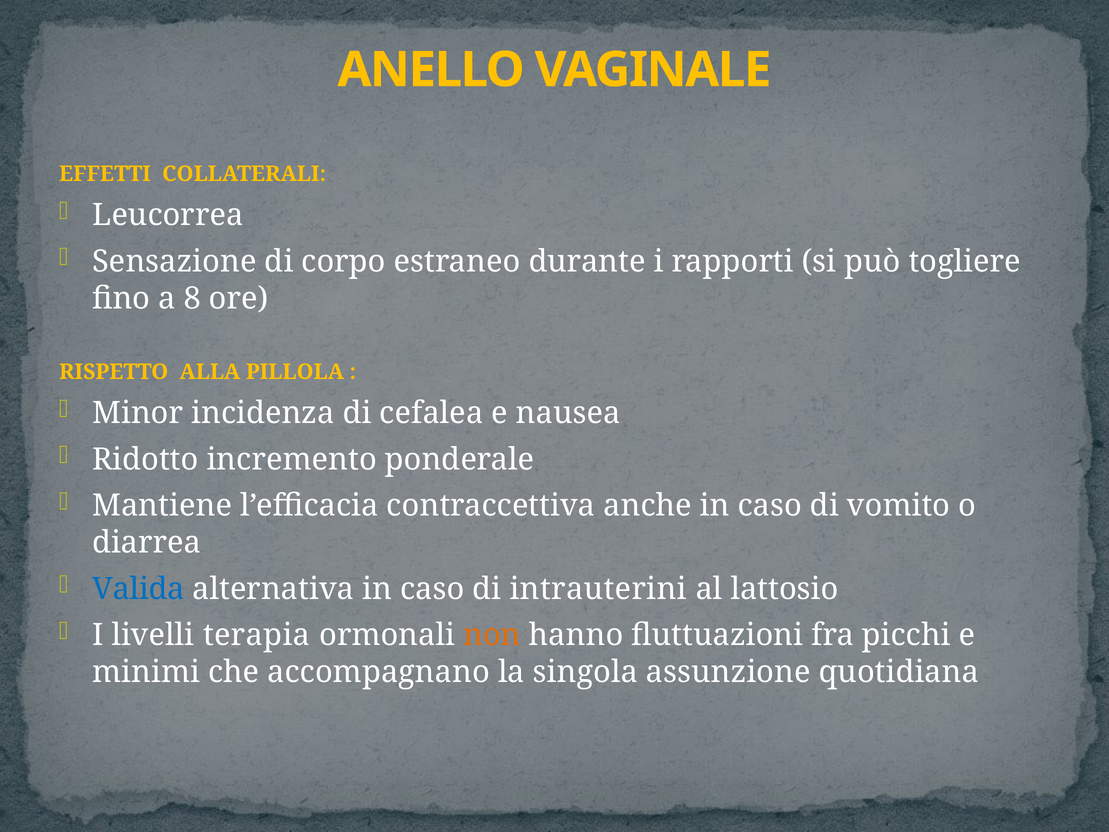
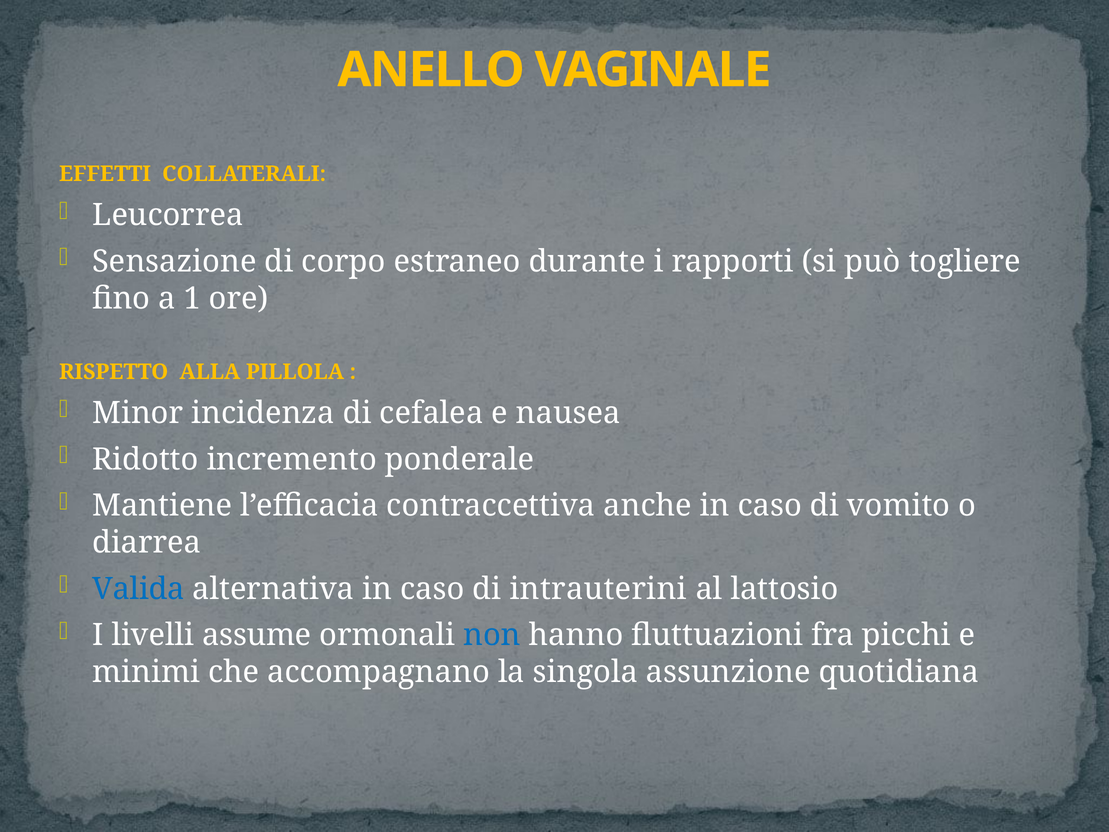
8: 8 -> 1
terapia: terapia -> assume
non colour: orange -> blue
